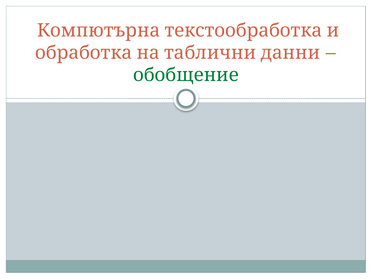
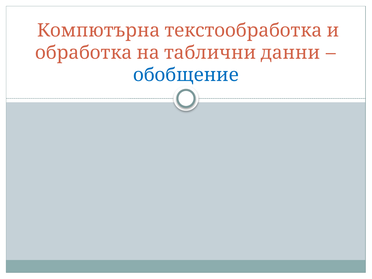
обобщение colour: green -> blue
